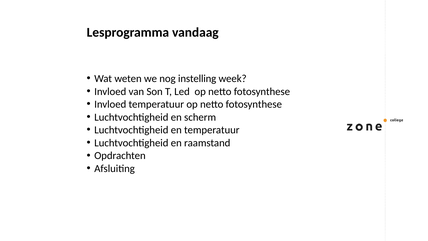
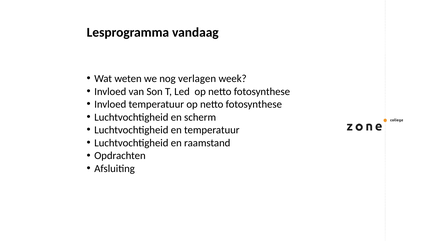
instelling: instelling -> verlagen
